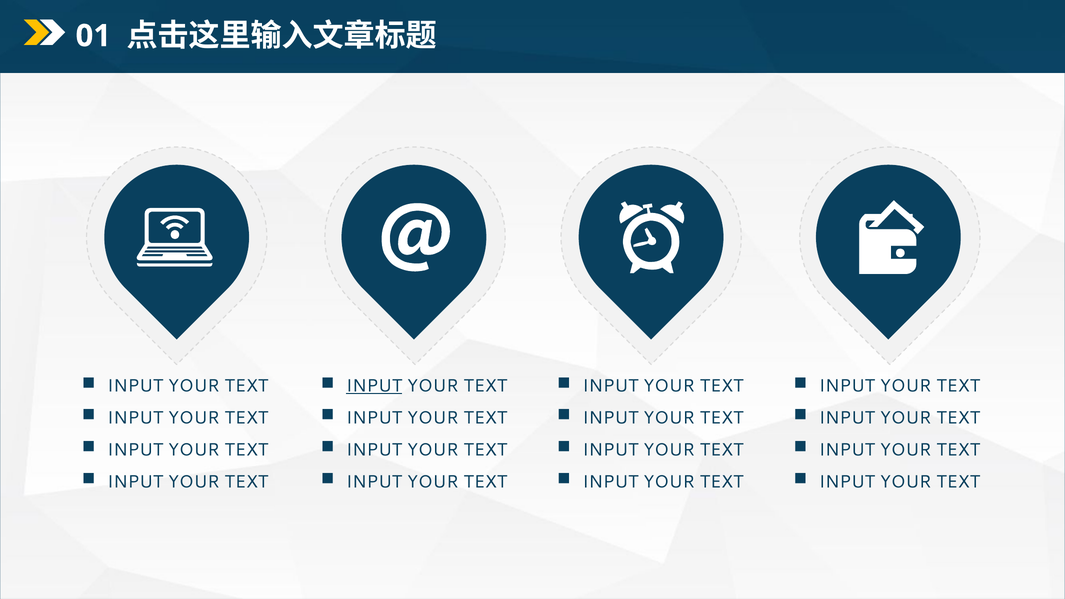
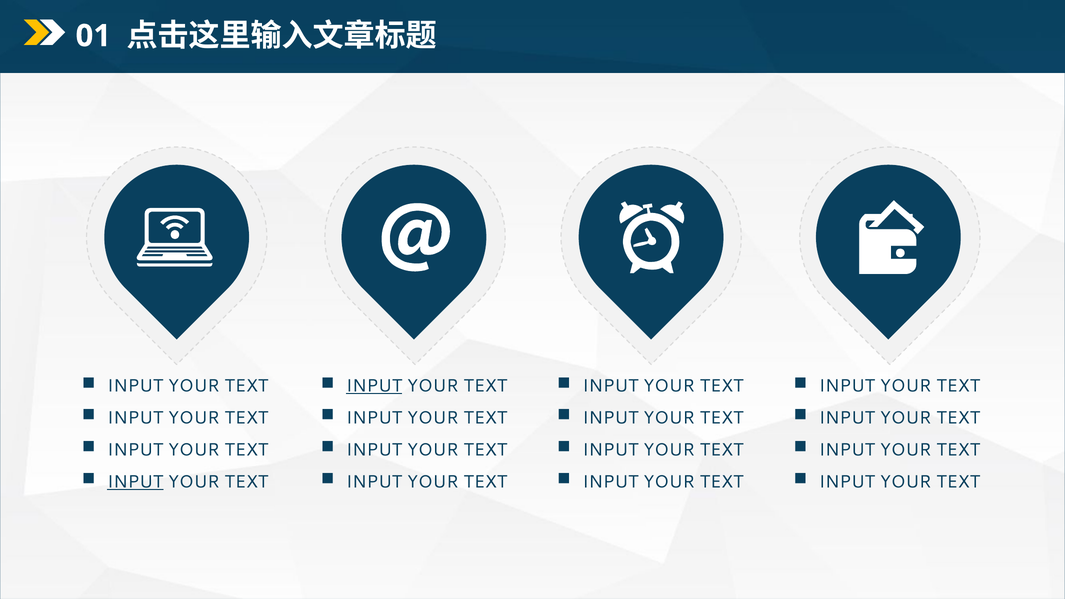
INPUT at (135, 482) underline: none -> present
